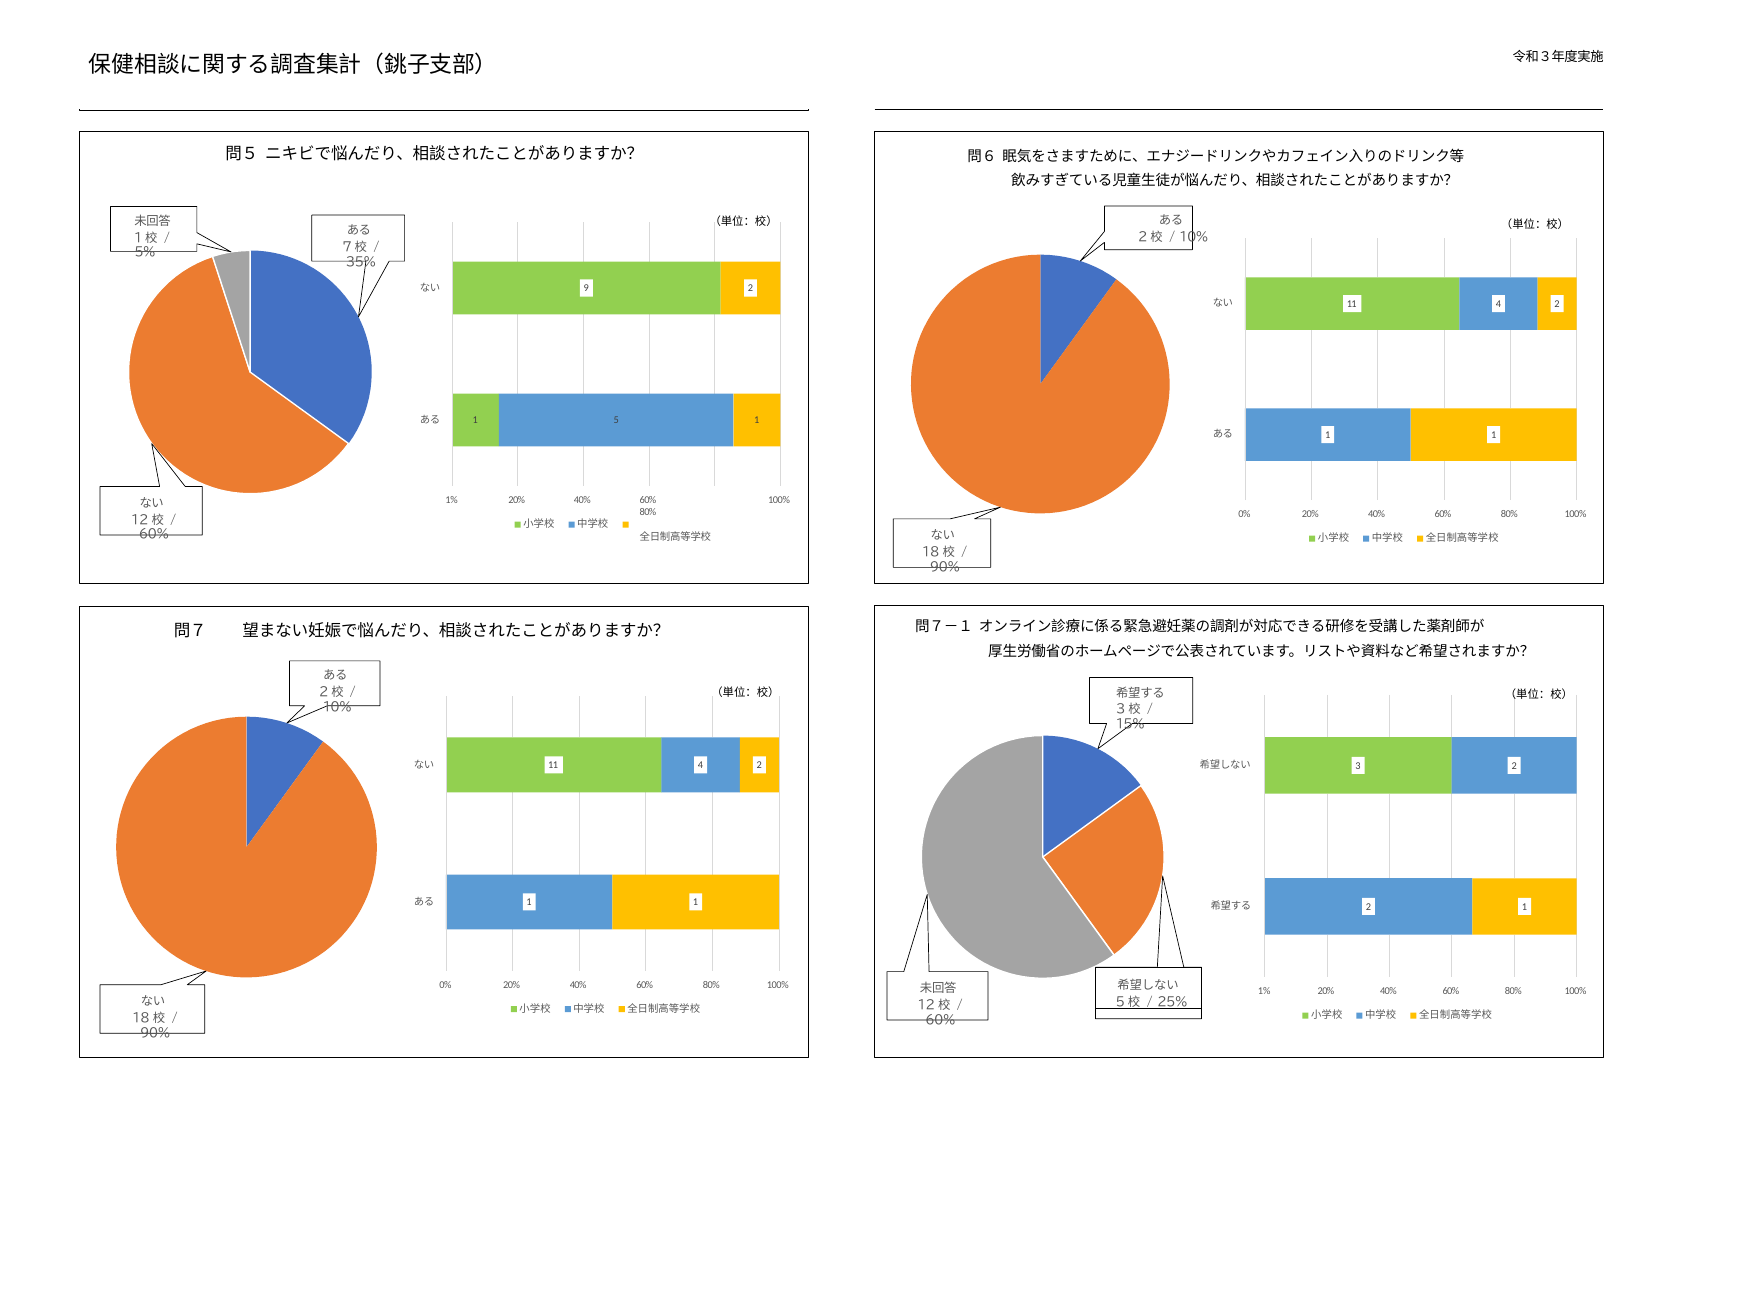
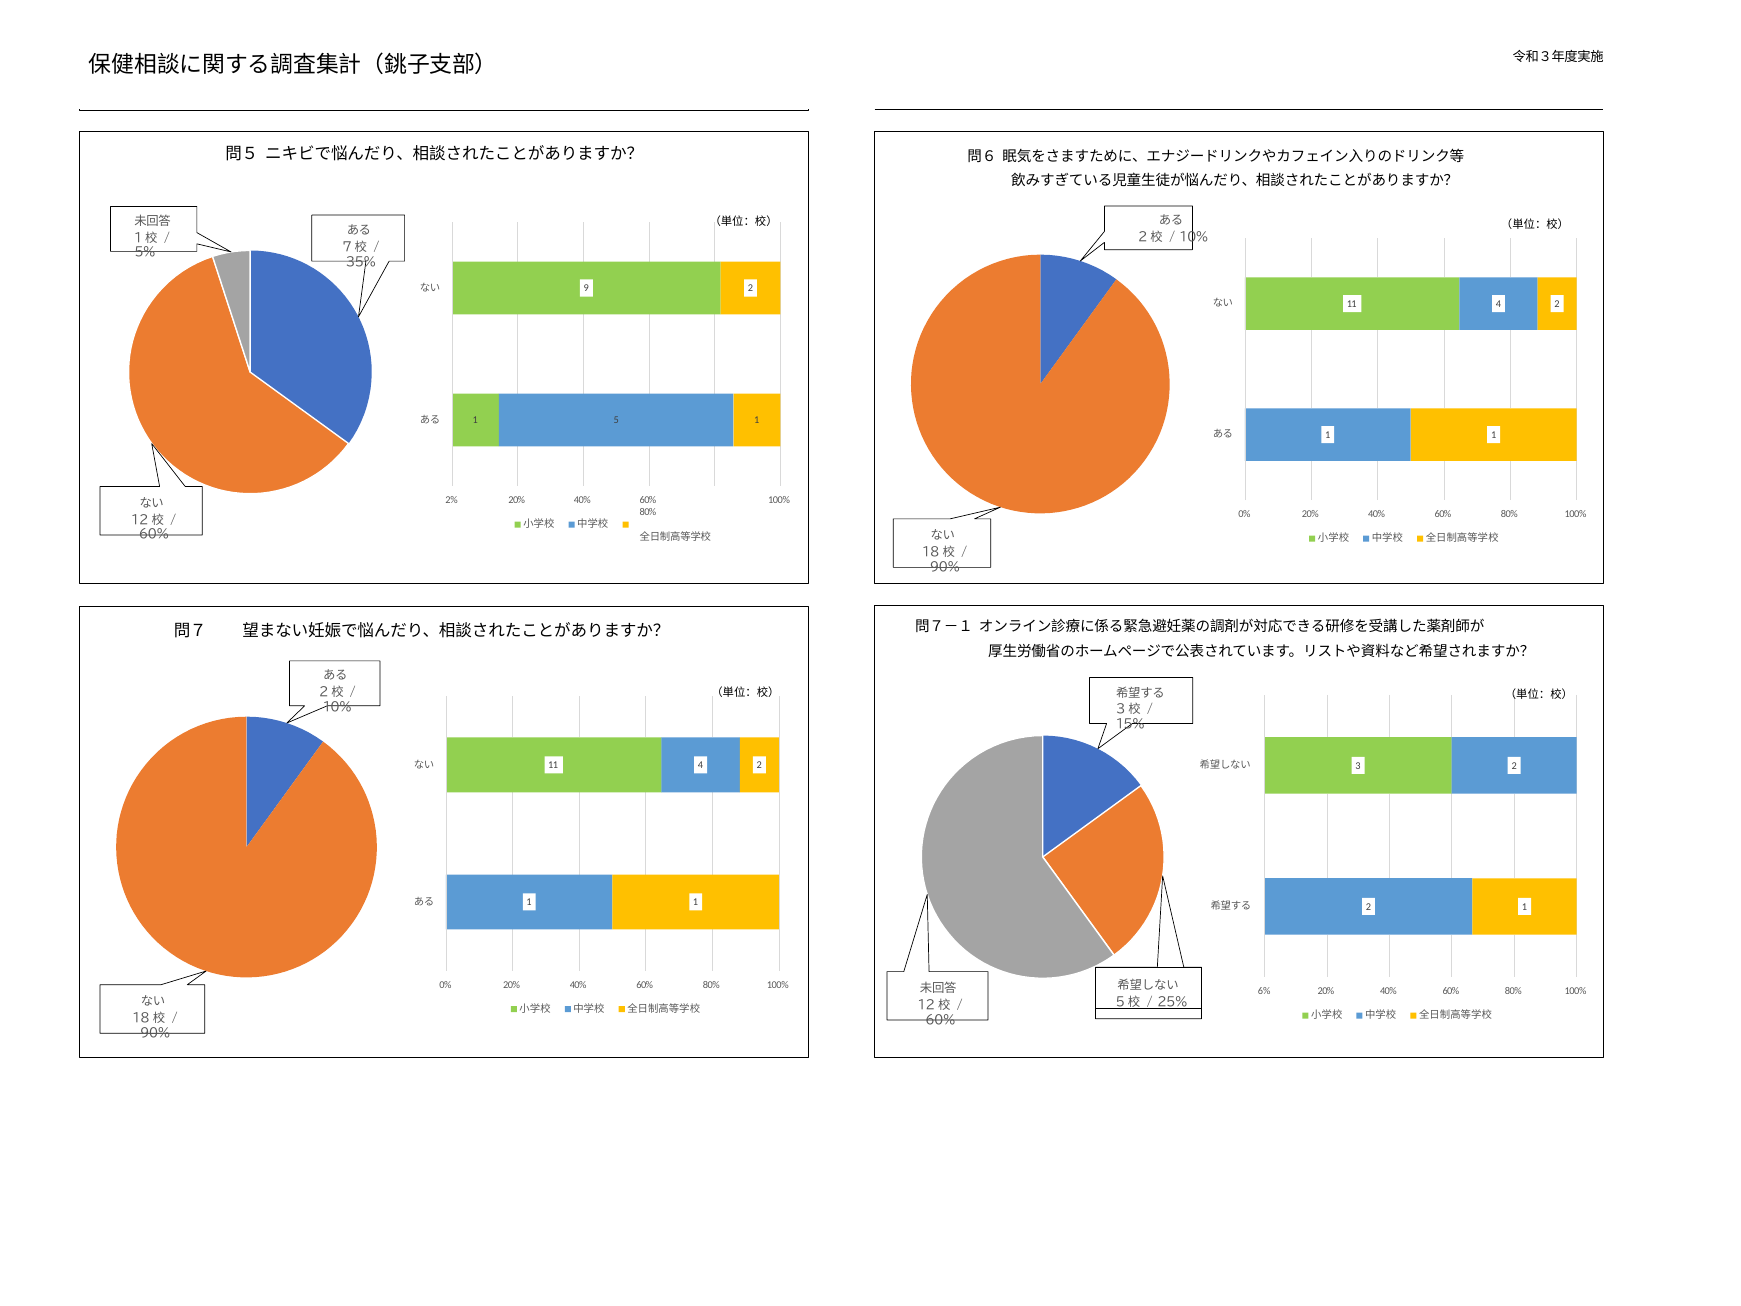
1% at (452, 500): 1% -> 2%
1% at (1264, 991): 1% -> 6%
